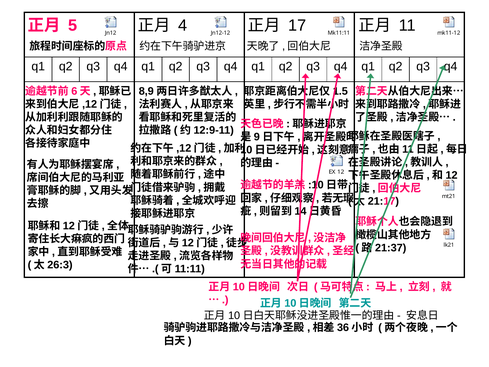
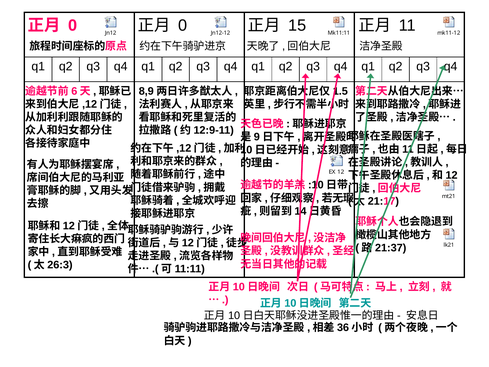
5 at (73, 26): 5 -> 0
4 at (183, 26): 4 -> 0
17: 17 -> 15
